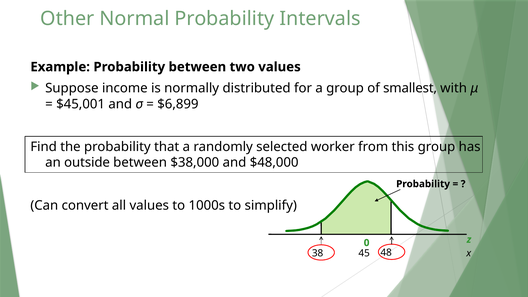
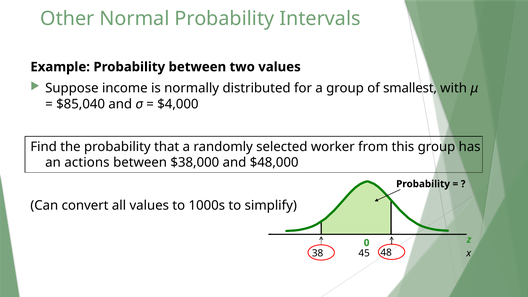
$45,001: $45,001 -> $85,040
$6,899: $6,899 -> $4,000
outside: outside -> actions
